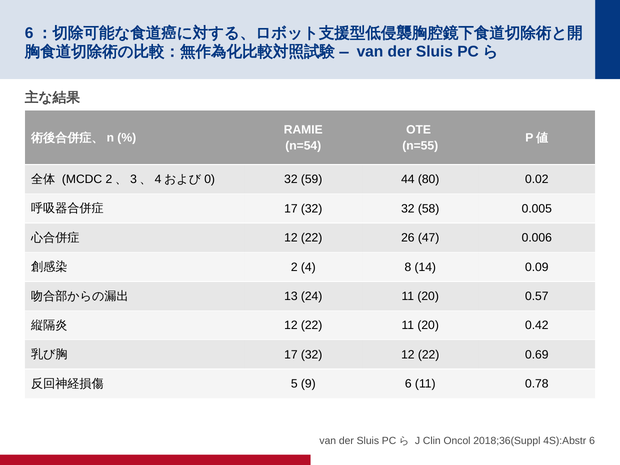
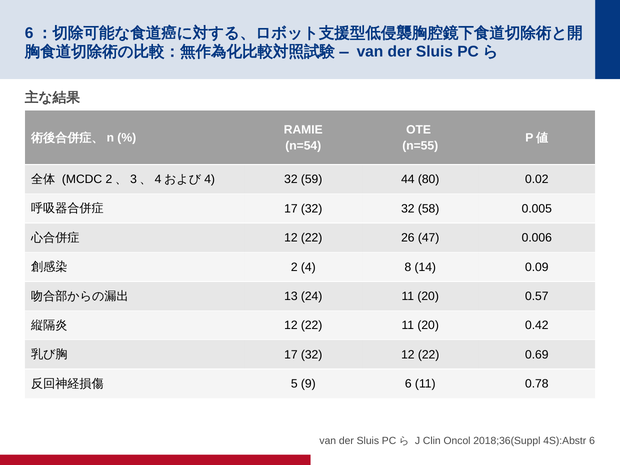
0 at (210, 179): 0 -> 4
